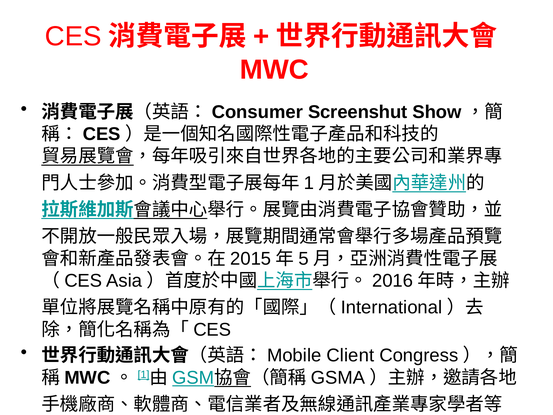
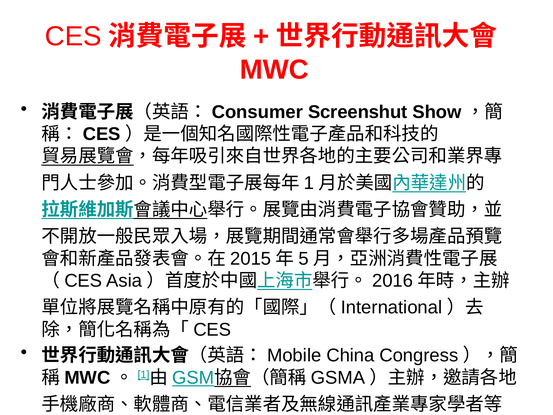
Client: Client -> China
